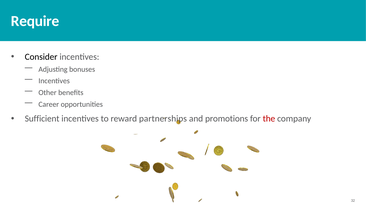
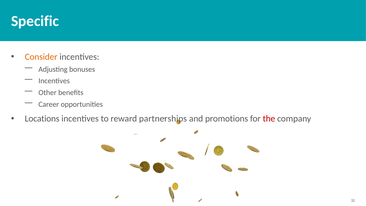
Require: Require -> Specific
Consider colour: black -> orange
Sufficient: Sufficient -> Locations
